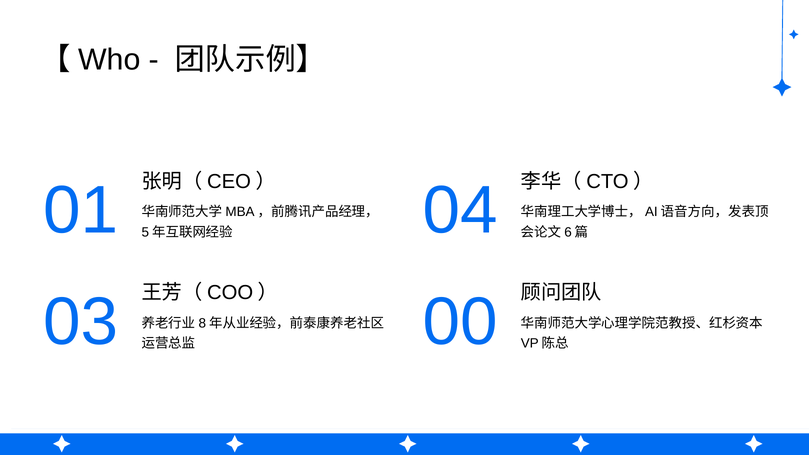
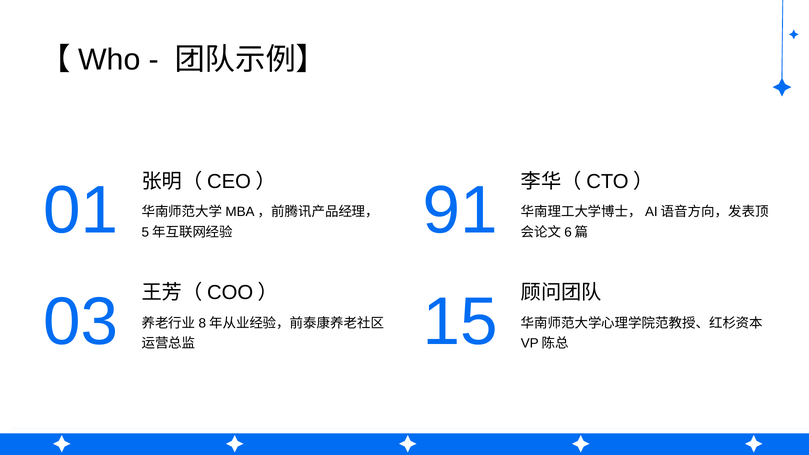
04: 04 -> 91
00: 00 -> 15
